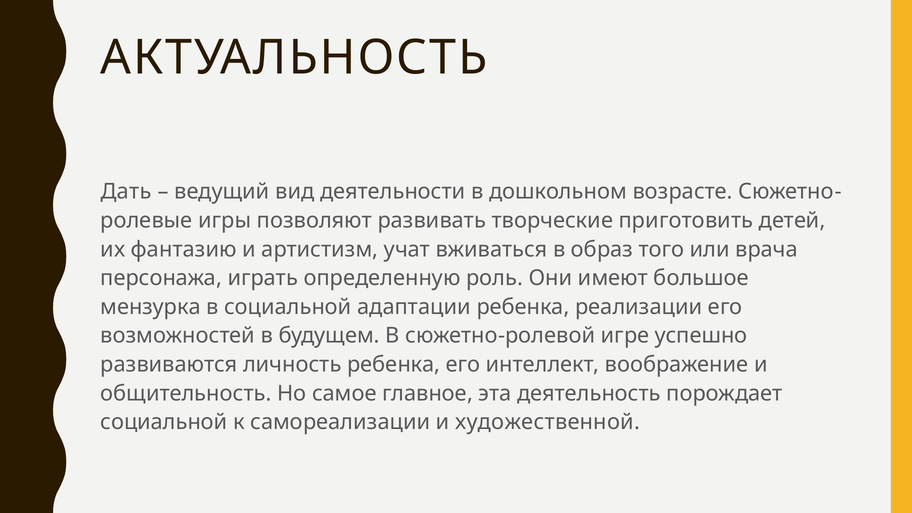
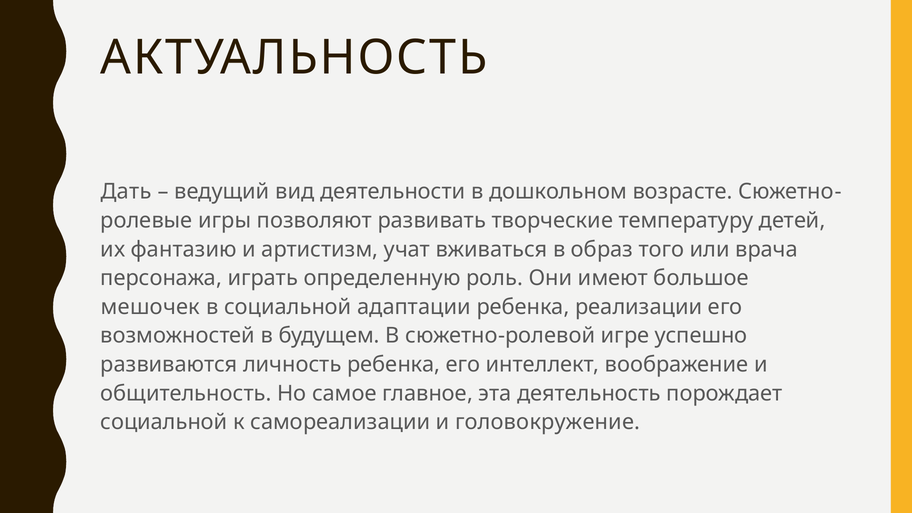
приготовить: приготовить -> температуру
мензурка: мензурка -> мешочек
художественной: художественной -> головокружение
